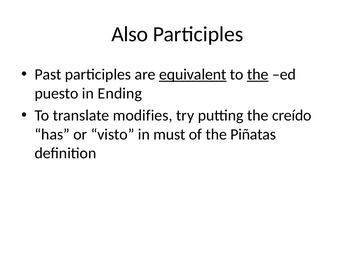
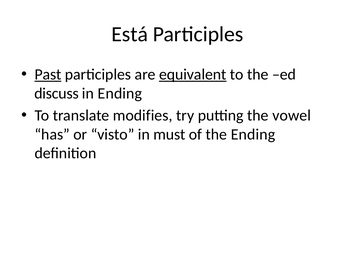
Also: Also -> Está
Past underline: none -> present
the at (258, 74) underline: present -> none
puesto: puesto -> discuss
creído: creído -> vowel
the Piñatas: Piñatas -> Ending
